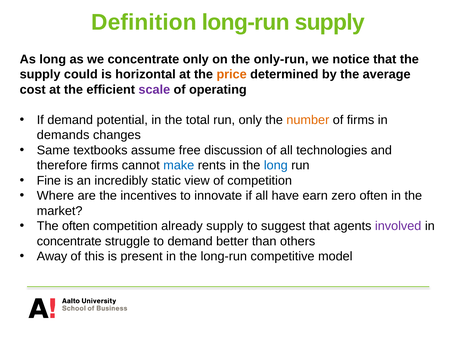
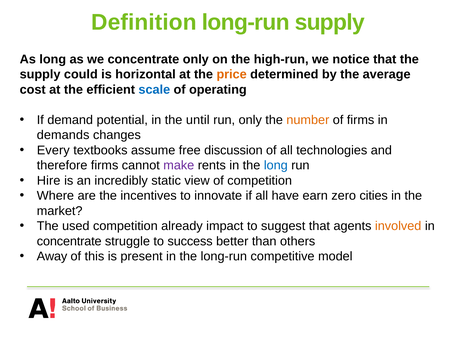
only-run: only-run -> high-run
scale colour: purple -> blue
total: total -> until
Same: Same -> Every
make colour: blue -> purple
Fine: Fine -> Hire
zero often: often -> cities
The often: often -> used
already supply: supply -> impact
involved colour: purple -> orange
to demand: demand -> success
